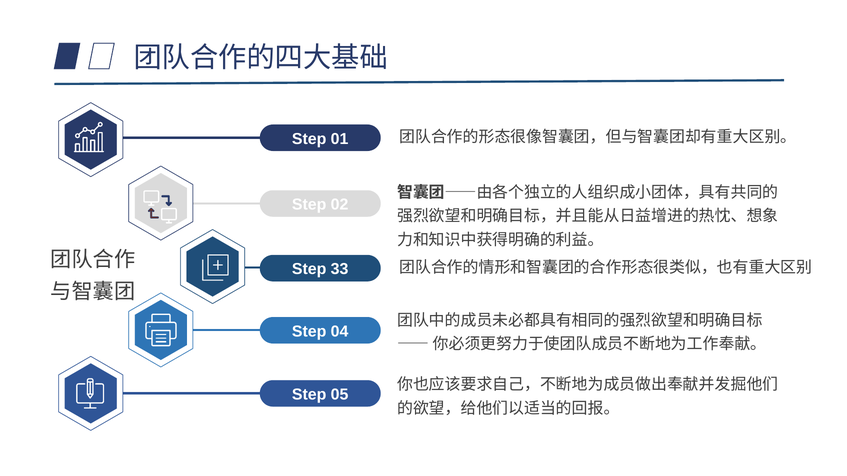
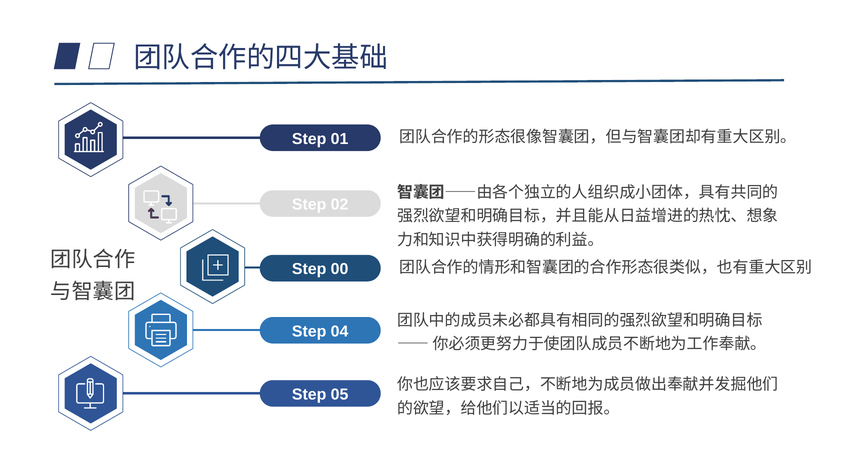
33: 33 -> 00
